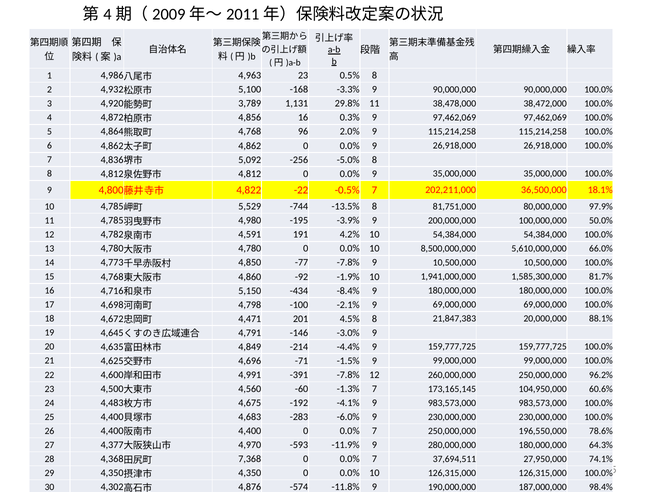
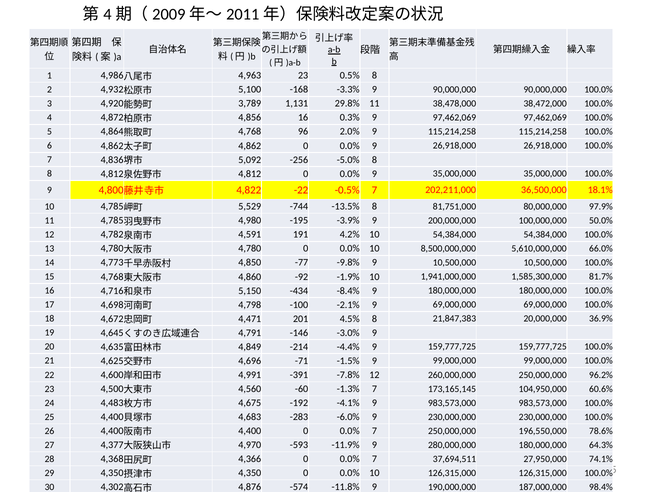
-77 -7.8%: -7.8% -> -9.8%
88.1%: 88.1% -> 36.9%
7,368: 7,368 -> 4,366
